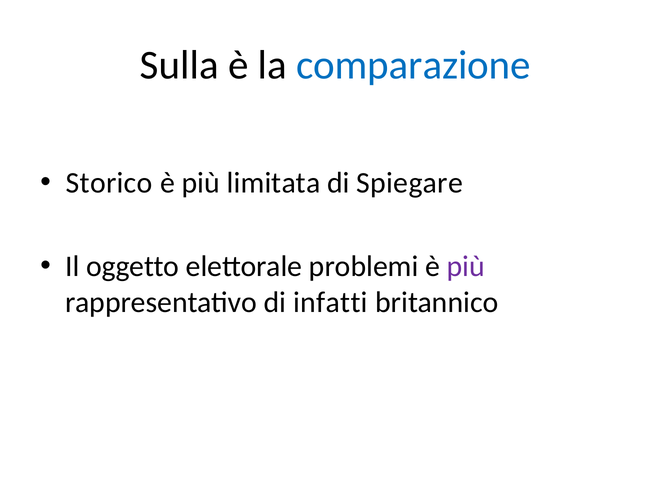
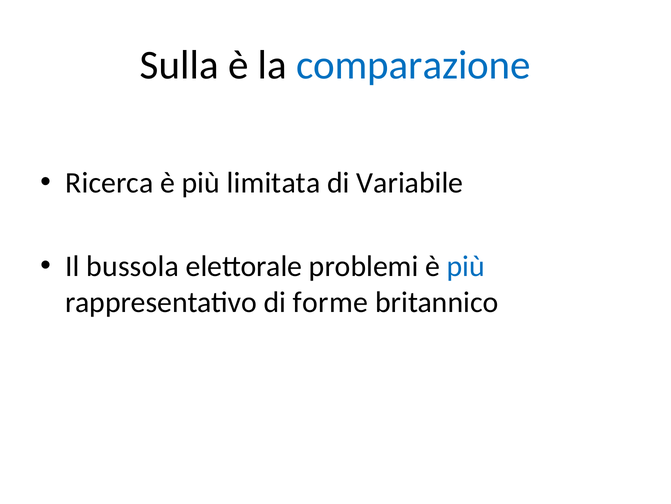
Storico: Storico -> Ricerca
Spiegare: Spiegare -> Variabile
oggetto: oggetto -> bussola
più at (466, 266) colour: purple -> blue
infatti: infatti -> forme
